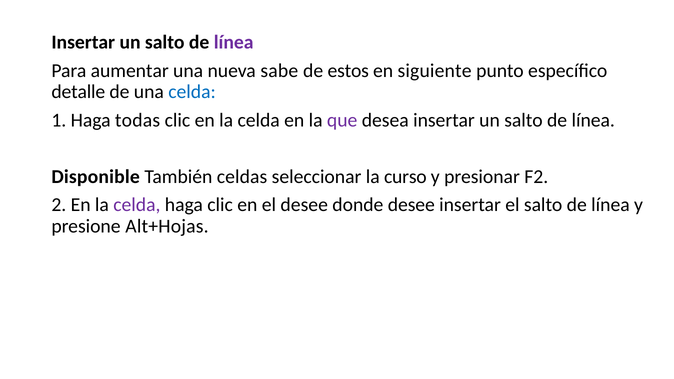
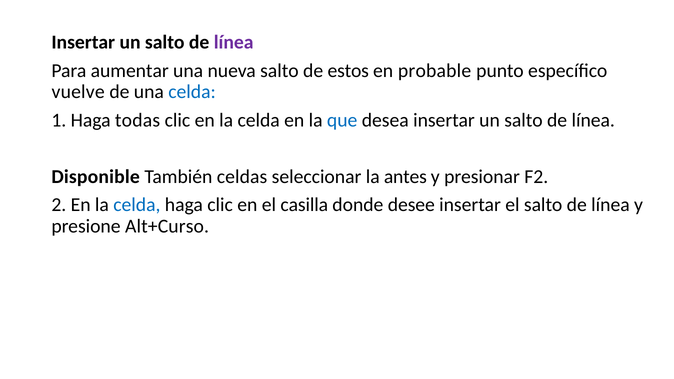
nueva sabe: sabe -> salto
siguiente: siguiente -> probable
detalle: detalle -> vuelve
que colour: purple -> blue
curso: curso -> antes
celda at (137, 205) colour: purple -> blue
el desee: desee -> casilla
Alt+Hojas: Alt+Hojas -> Alt+Curso
